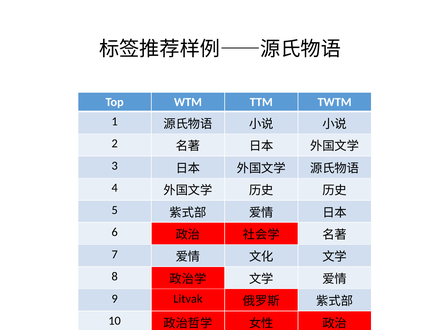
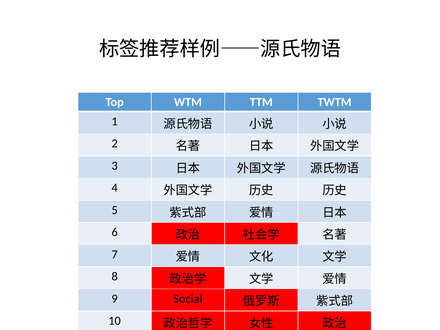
Litvak: Litvak -> Social
